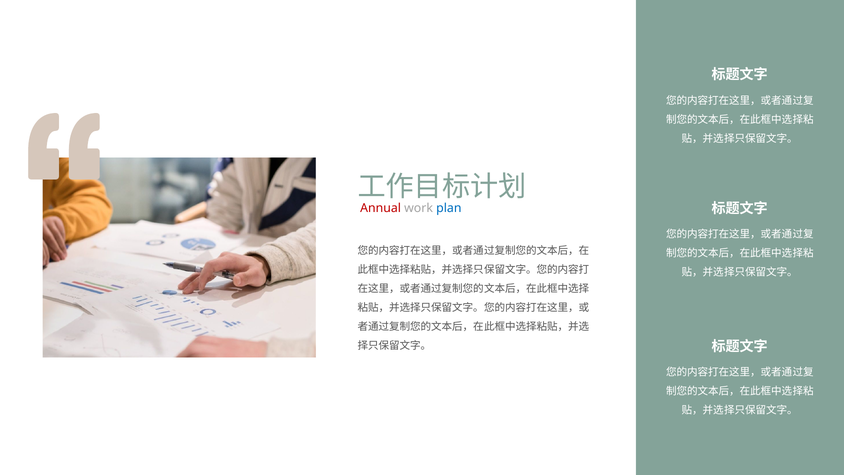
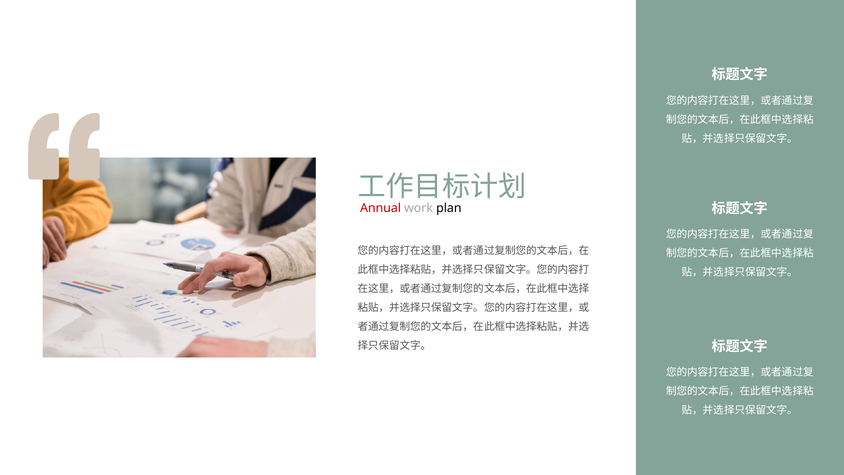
plan colour: blue -> black
